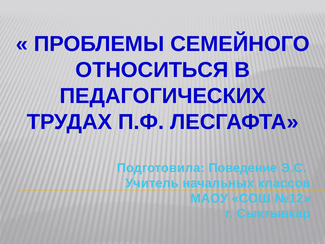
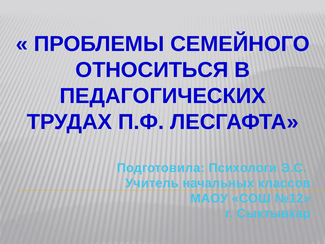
Поведение: Поведение -> Психологи
